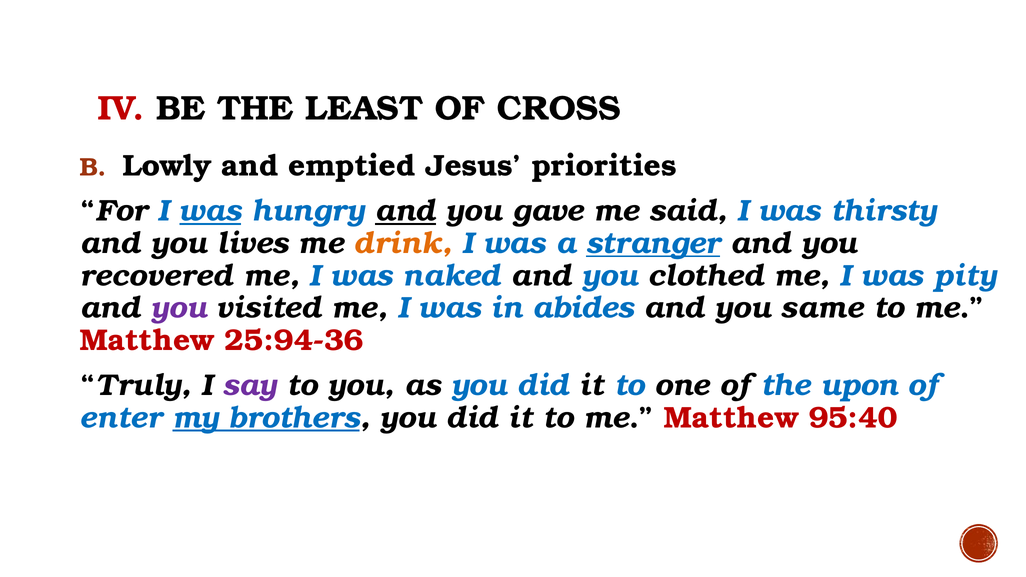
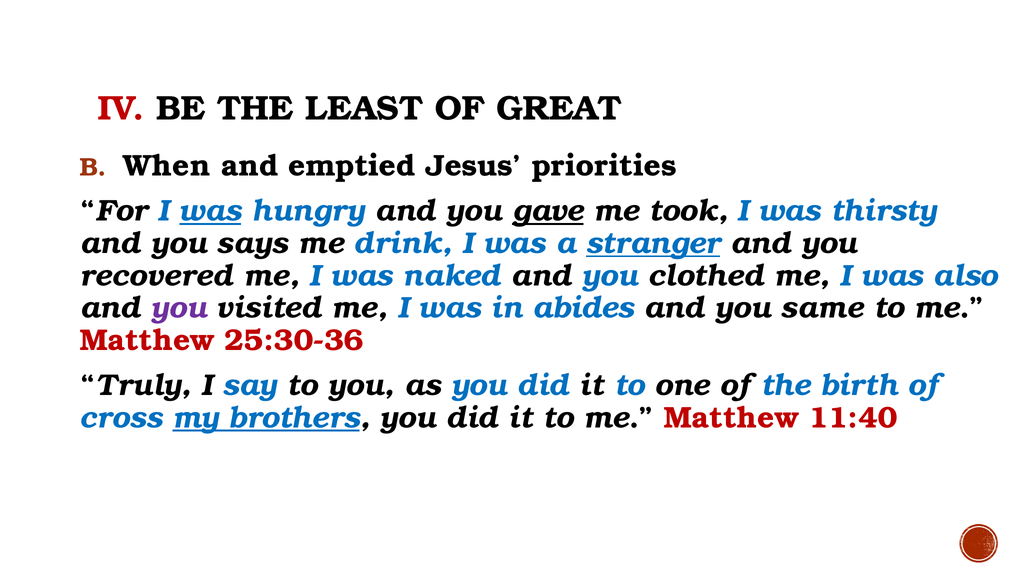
CROSS: CROSS -> GREAT
Lowly: Lowly -> When
and at (405, 211) underline: present -> none
gave underline: none -> present
said: said -> took
lives: lives -> says
drink colour: orange -> blue
pity: pity -> also
25:94-36: 25:94-36 -> 25:30-36
say colour: purple -> blue
upon: upon -> birth
enter: enter -> cross
95:40: 95:40 -> 11:40
